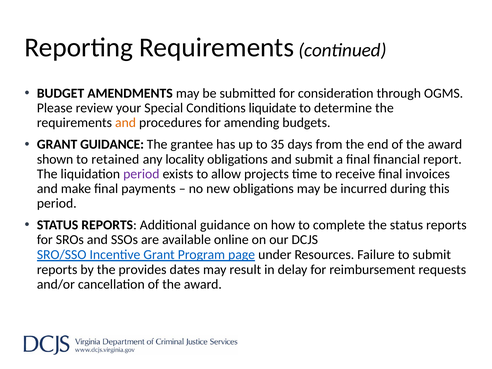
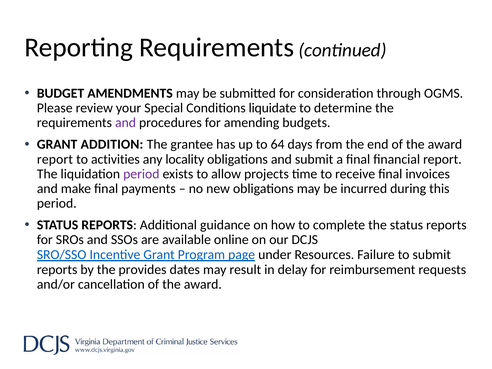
and at (125, 123) colour: orange -> purple
GRANT GUIDANCE: GUIDANCE -> ADDITION
35: 35 -> 64
shown at (55, 159): shown -> report
retained: retained -> activities
